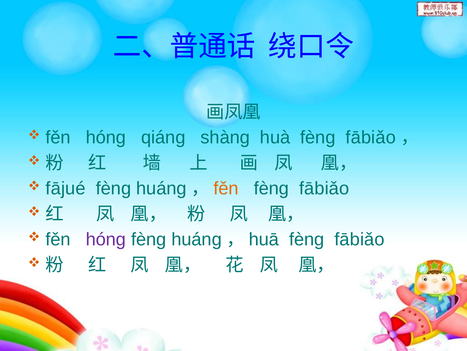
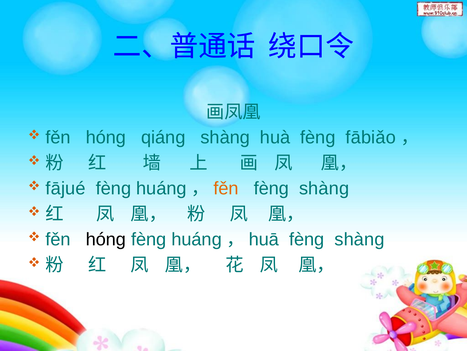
fābiǎo at (324, 188): fābiǎo -> shànɡ
hónɡ at (106, 239) colour: purple -> black
fābiǎo at (360, 239): fābiǎo -> shànɡ
